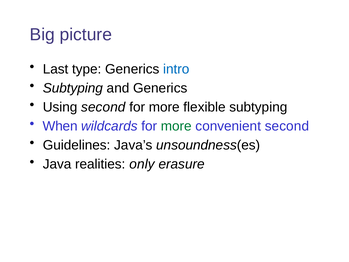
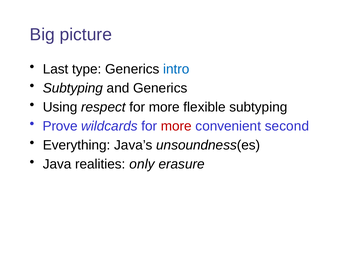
Using second: second -> respect
When: When -> Prove
more at (176, 126) colour: green -> red
Guidelines: Guidelines -> Everything
